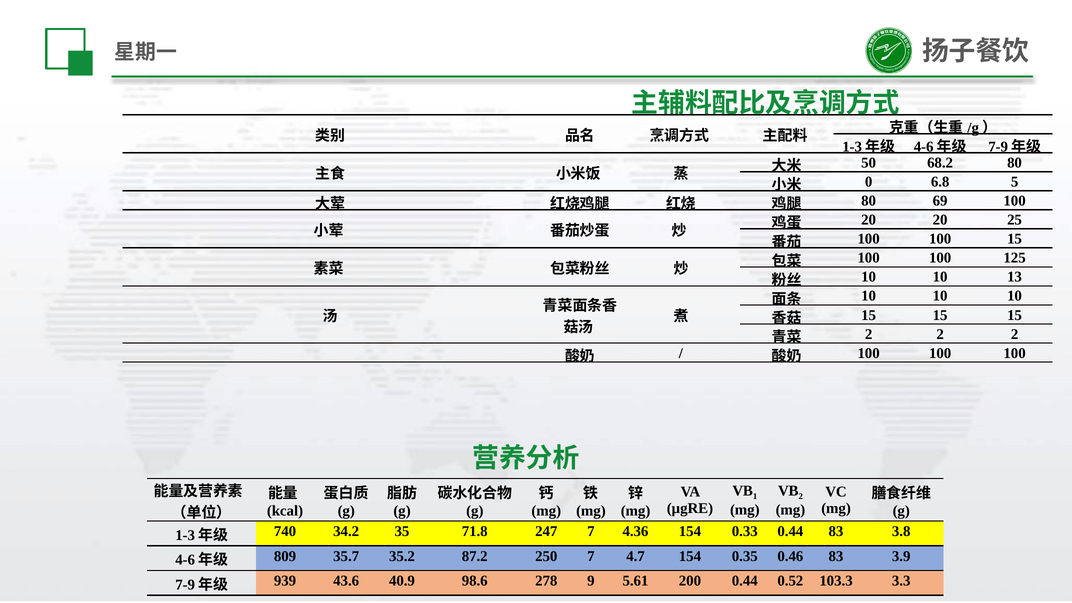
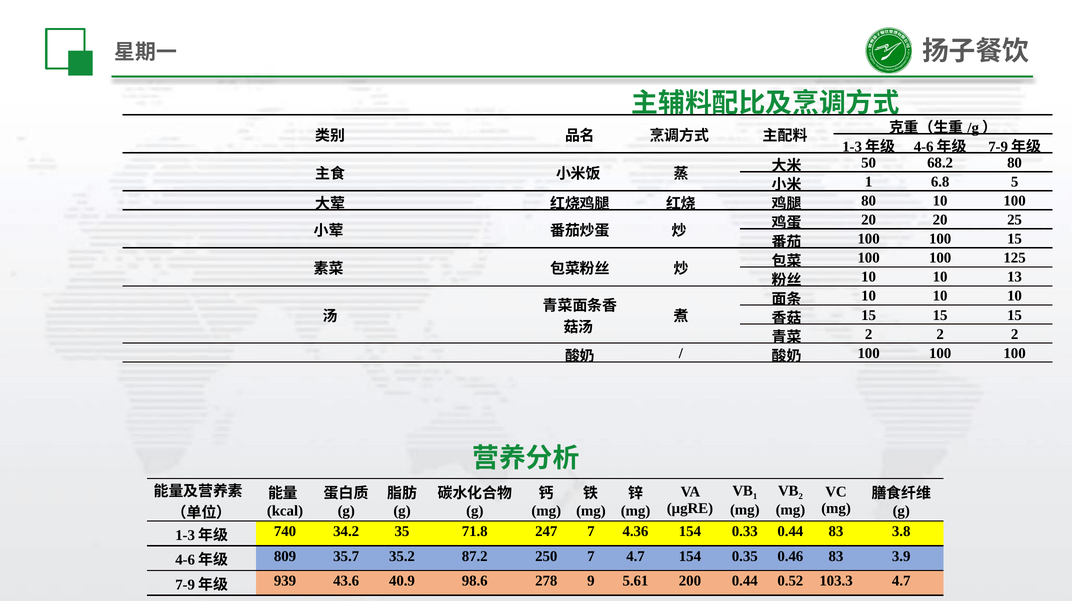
0 at (869, 182): 0 -> 1
80 69: 69 -> 10
103.3 3.3: 3.3 -> 4.7
